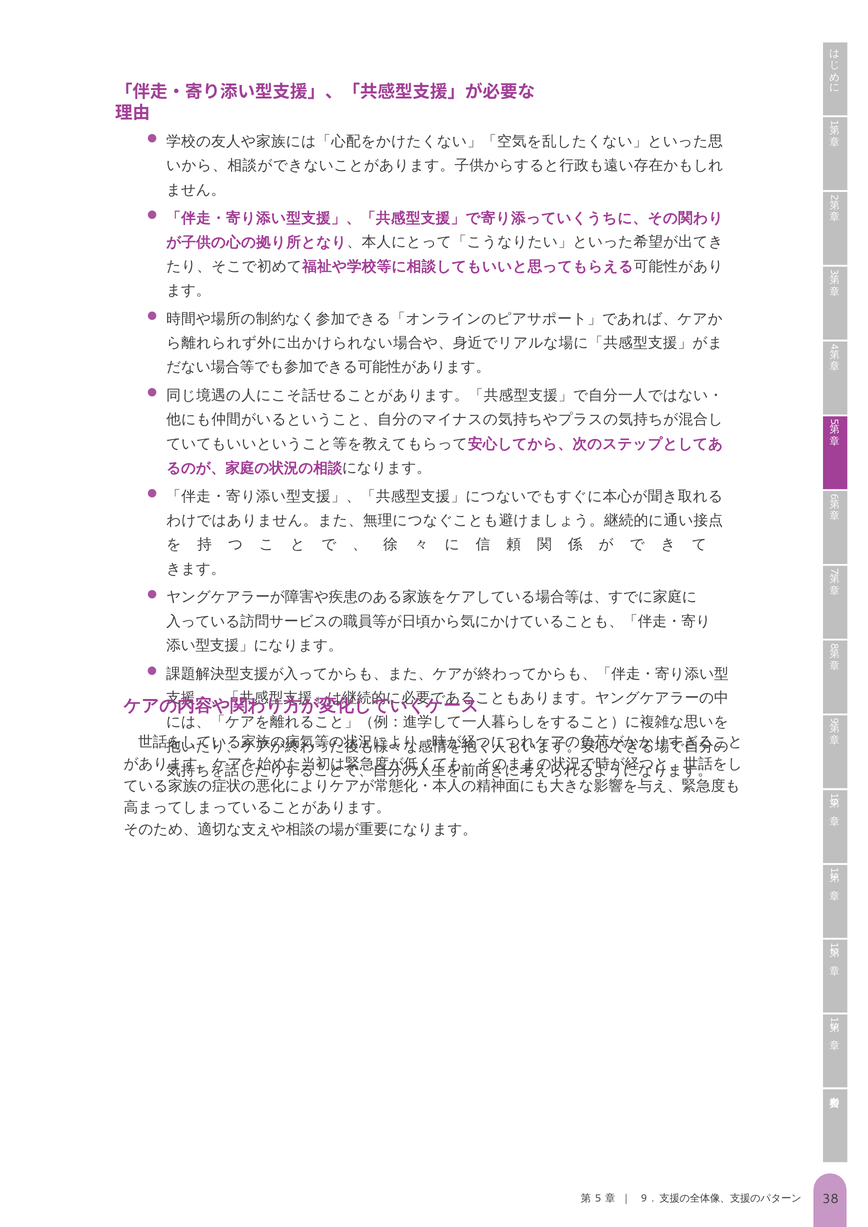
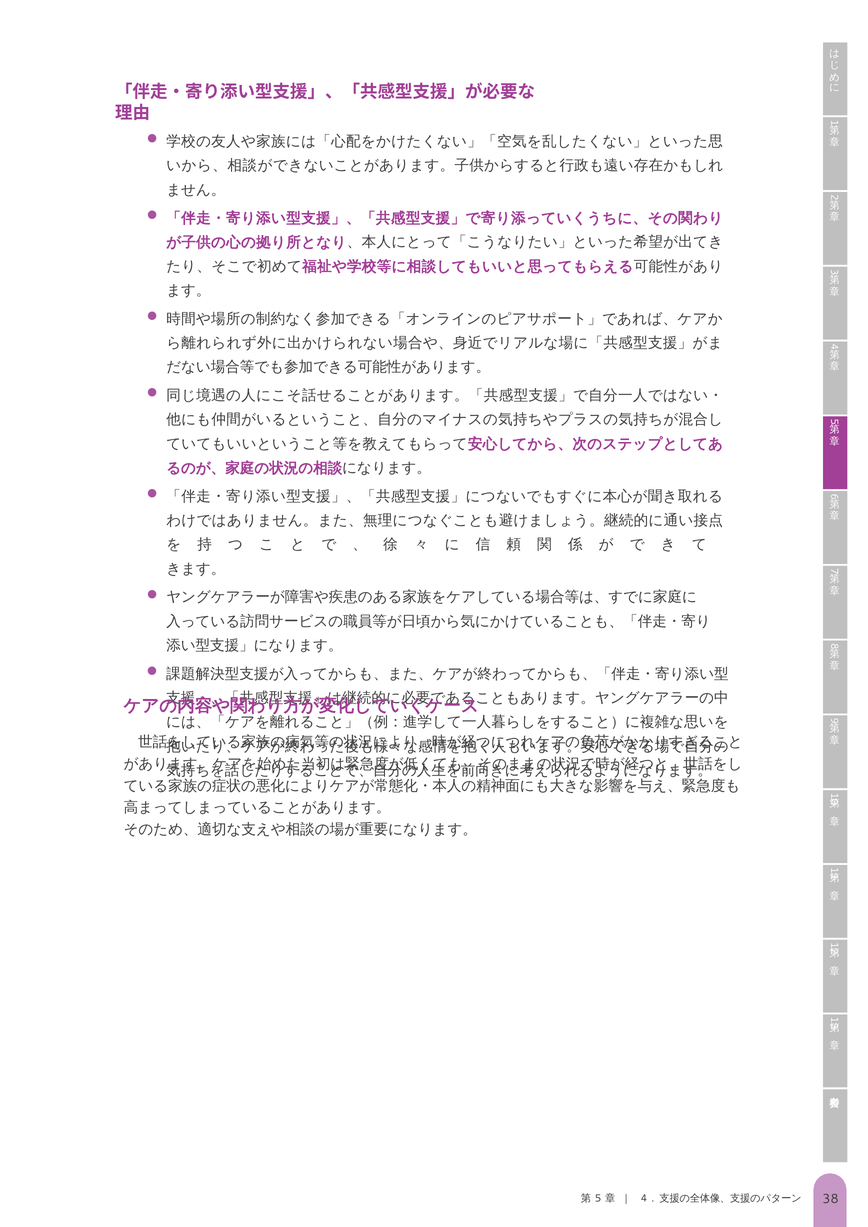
9 at (644, 1199): 9 -> 4
